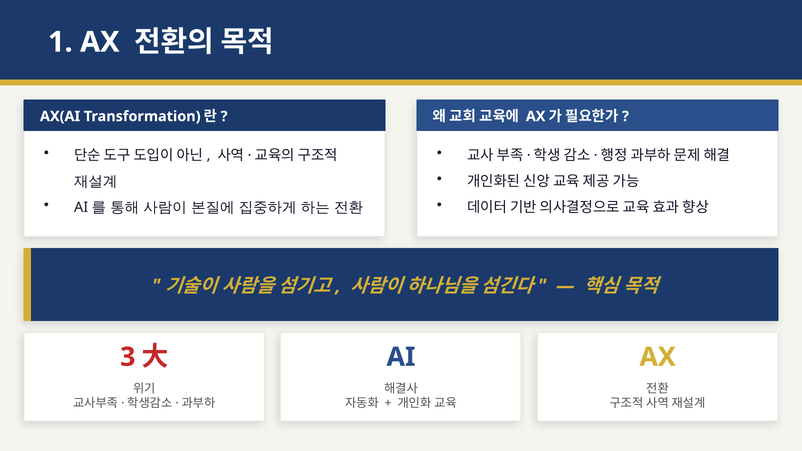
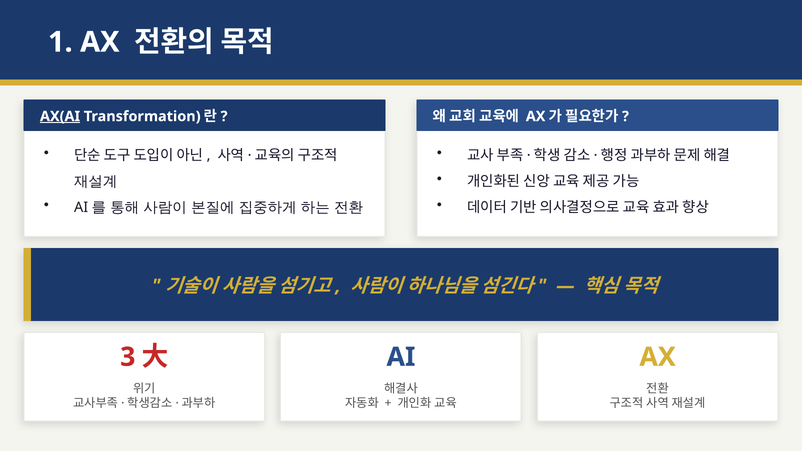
AX(AI underline: none -> present
